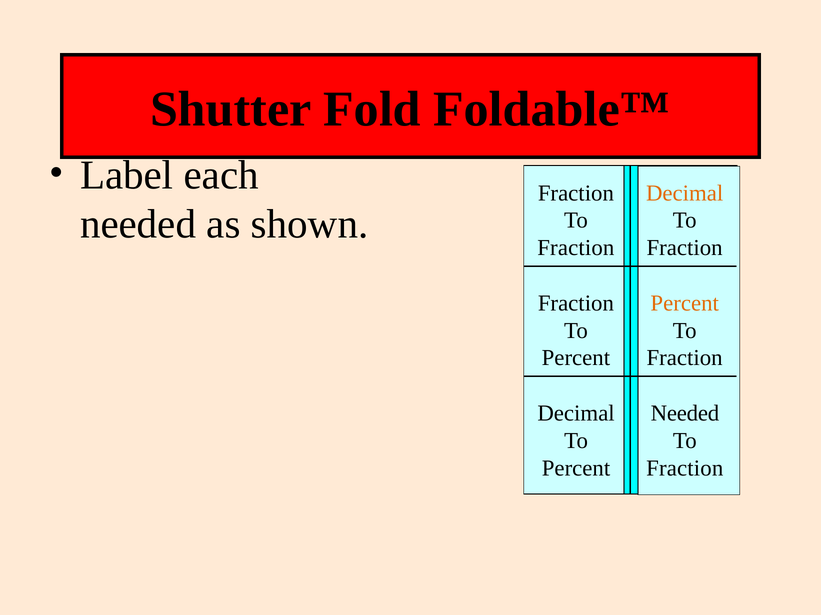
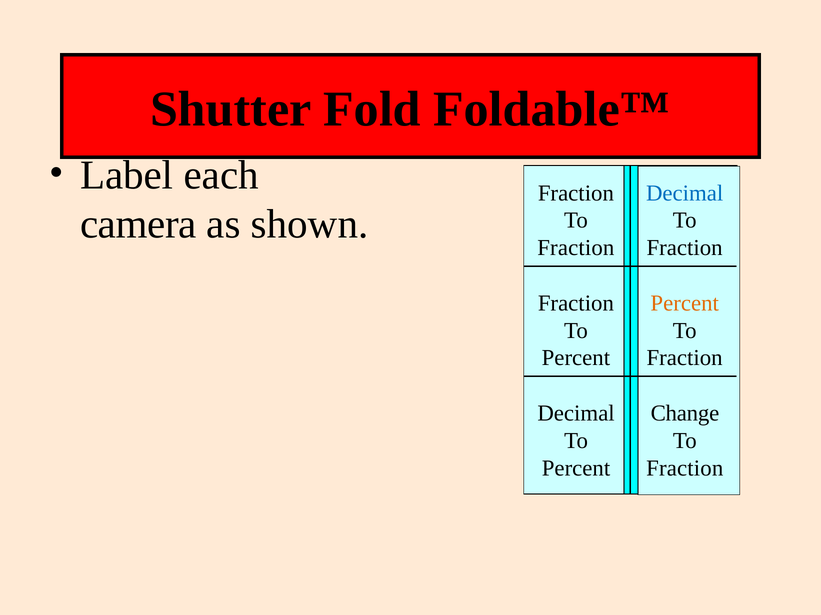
Decimal at (685, 193) colour: orange -> blue
needed at (138, 225): needed -> camera
Needed at (685, 414): Needed -> Change
